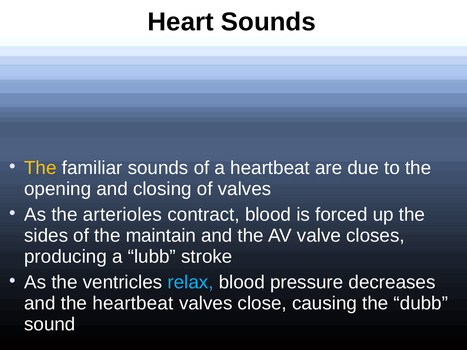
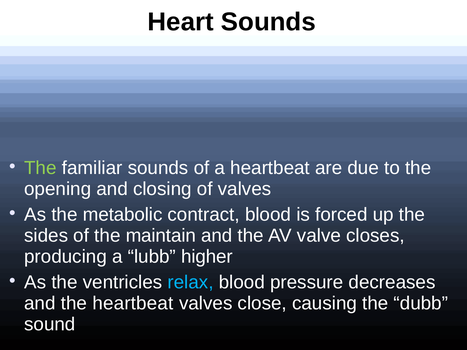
The at (40, 168) colour: yellow -> light green
arterioles: arterioles -> metabolic
stroke: stroke -> higher
